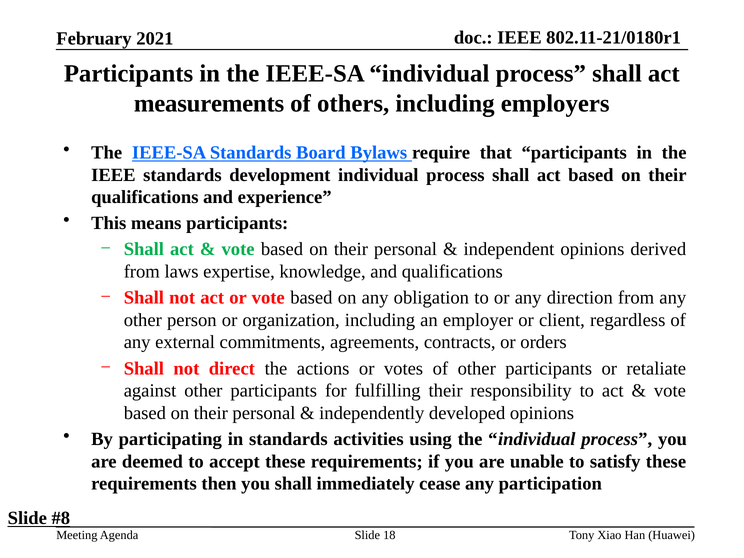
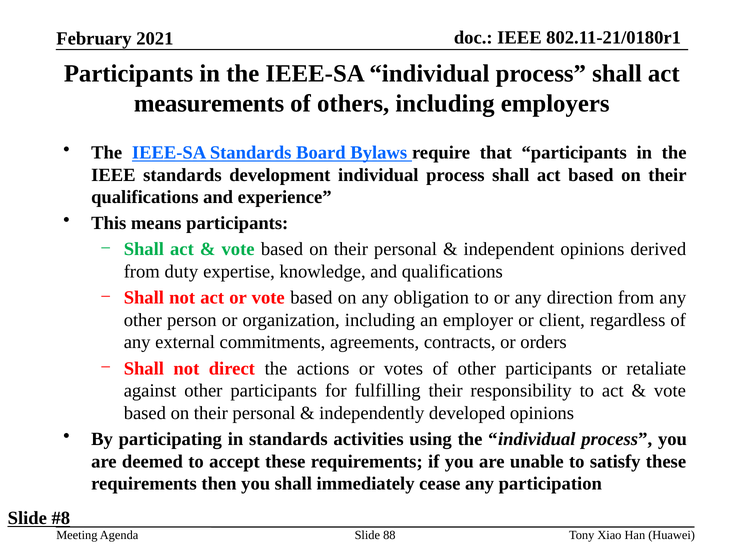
laws: laws -> duty
18: 18 -> 88
